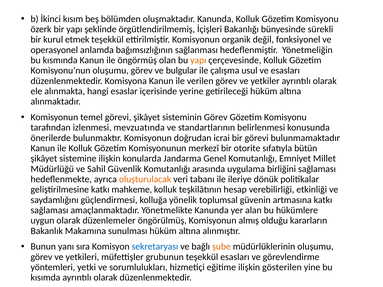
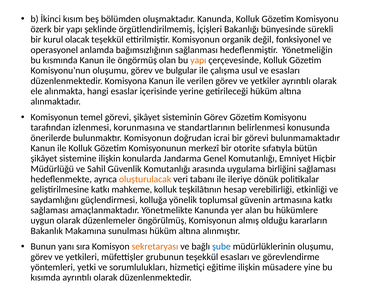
etmek: etmek -> olacak
mevzuatında: mevzuatında -> korunmasına
Millet: Millet -> Hiçbir
sekretaryası colour: blue -> orange
şube colour: orange -> blue
gösterilen: gösterilen -> müsadere
